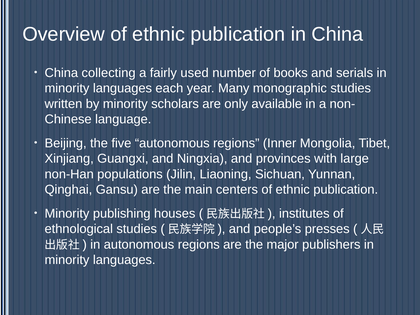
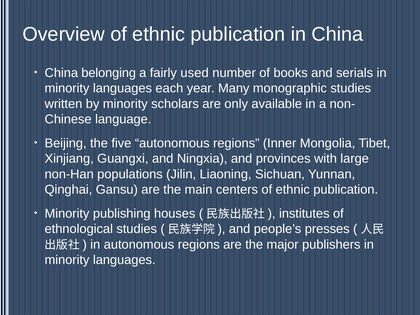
collecting: collecting -> belonging
